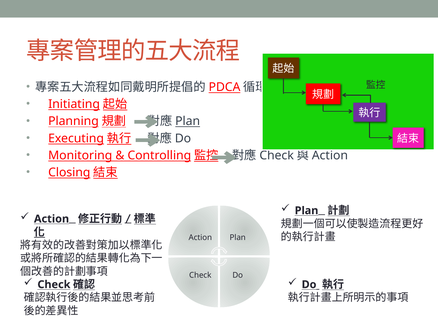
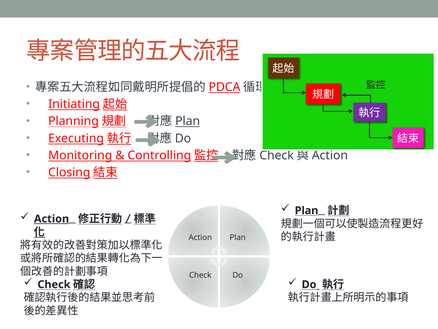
Action at (52, 219) underline: none -> present
